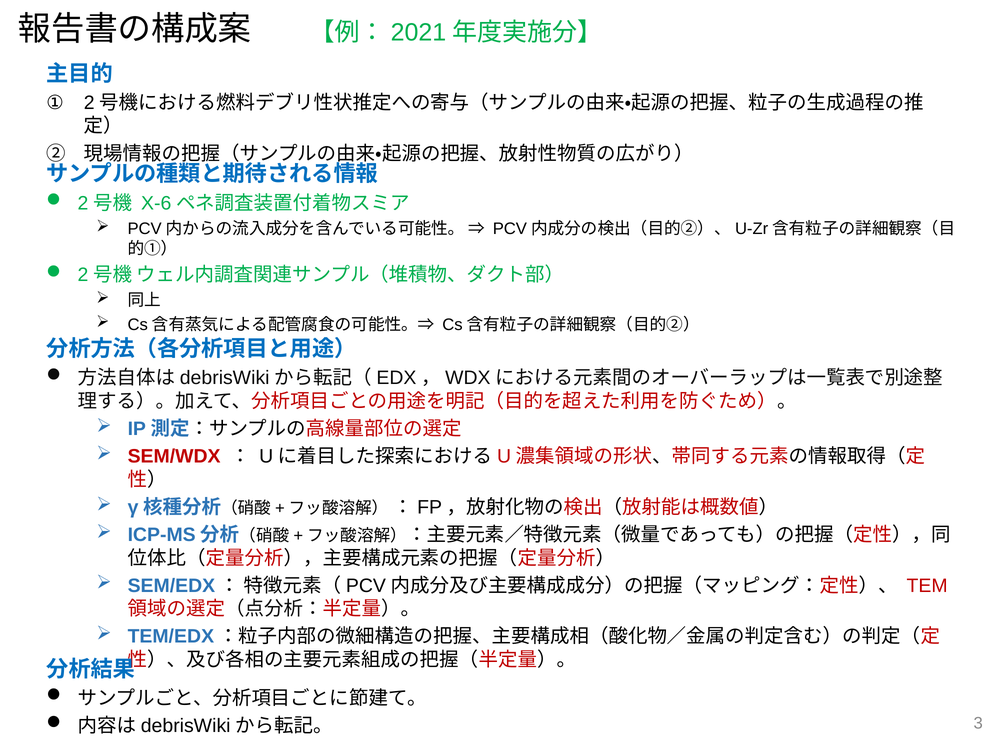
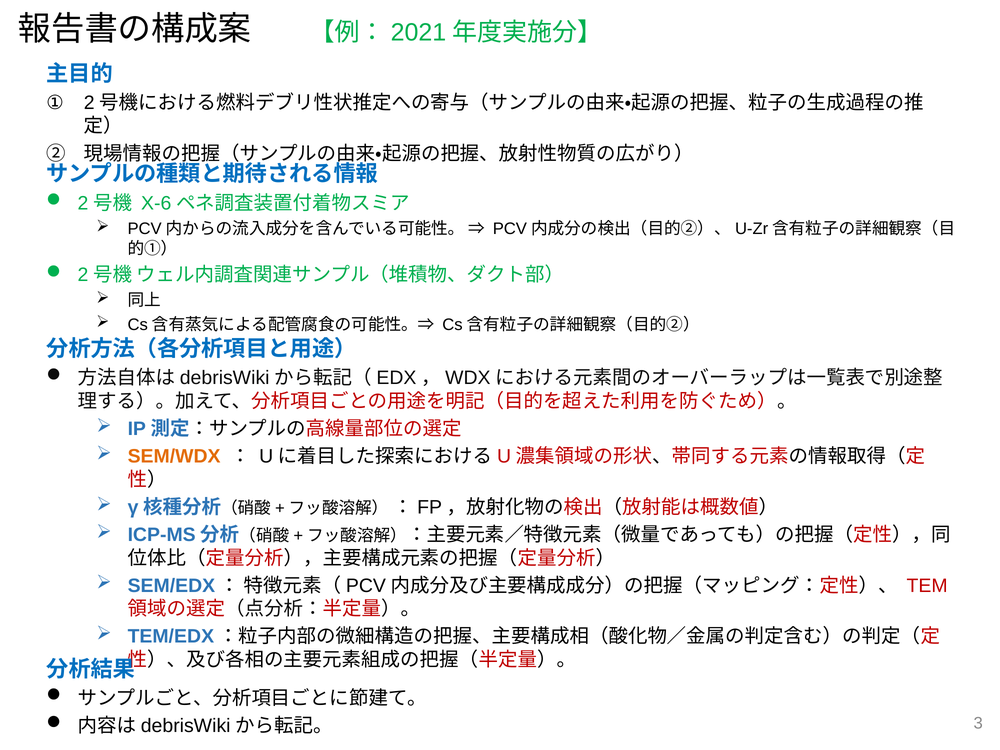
SEM/WDX colour: red -> orange
